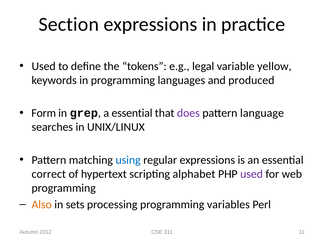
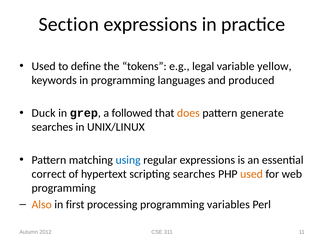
Form: Form -> Duck
a essential: essential -> followed
does colour: purple -> orange
language: language -> generate
scripting alphabet: alphabet -> searches
used at (252, 174) colour: purple -> orange
sets: sets -> first
